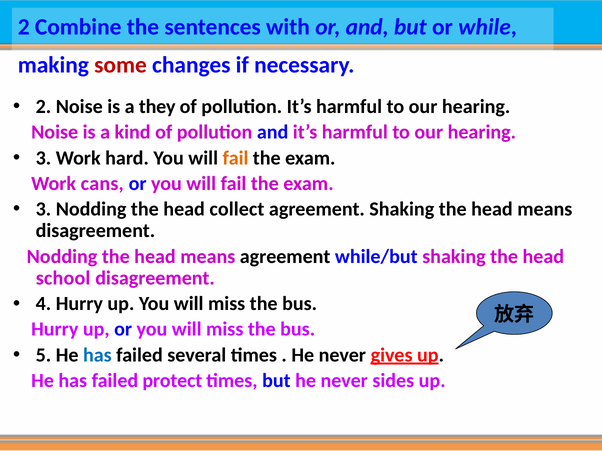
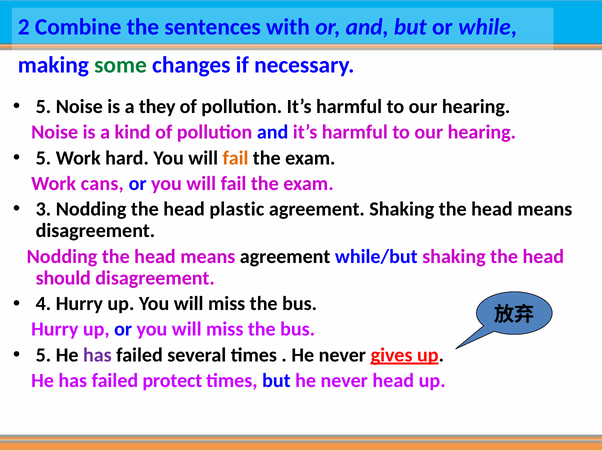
some colour: red -> green
2 at (43, 107): 2 -> 5
3 at (43, 158): 3 -> 5
collect: collect -> plastic
school: school -> should
has at (97, 355) colour: blue -> purple
never sides: sides -> head
